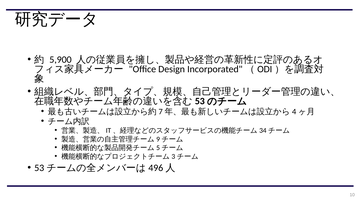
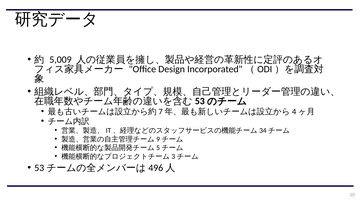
5,900: 5,900 -> 5,009
